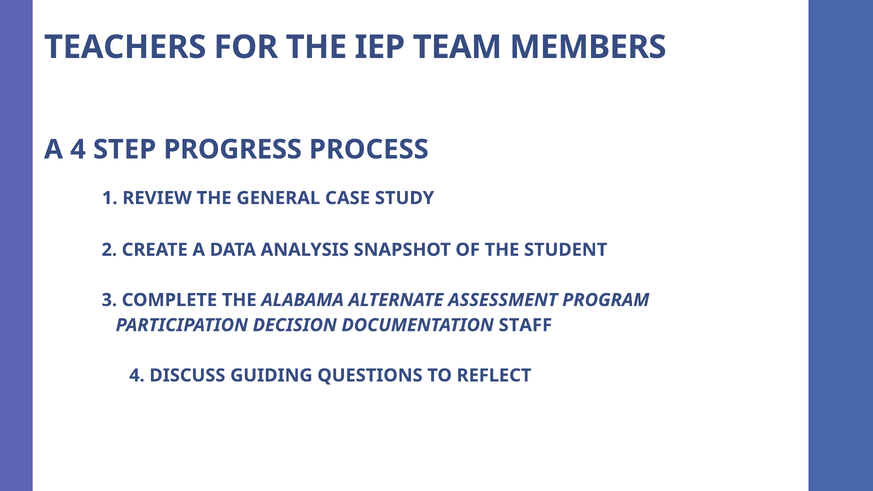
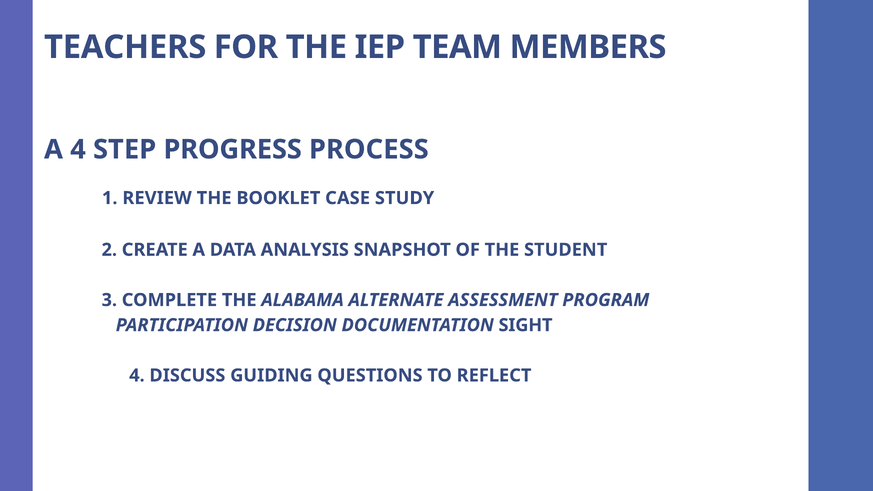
GENERAL: GENERAL -> BOOKLET
STAFF: STAFF -> SIGHT
